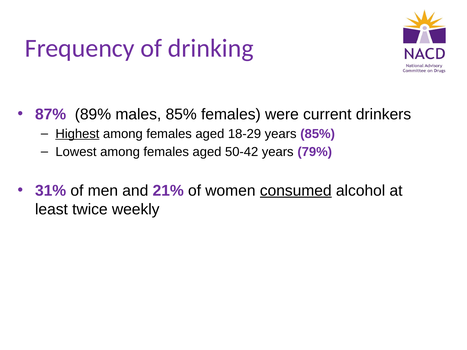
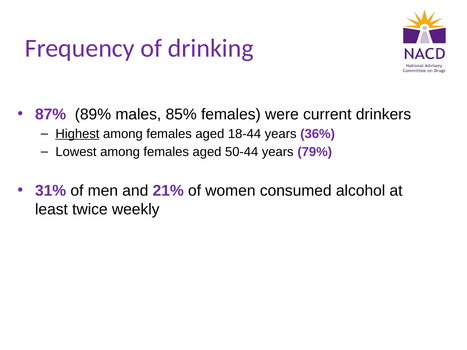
18-29: 18-29 -> 18-44
years 85%: 85% -> 36%
50-42: 50-42 -> 50-44
consumed underline: present -> none
